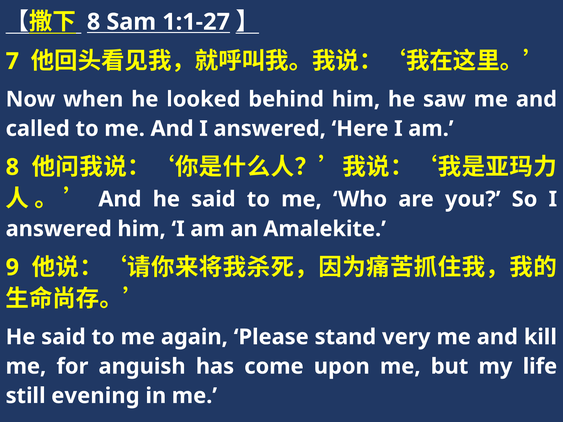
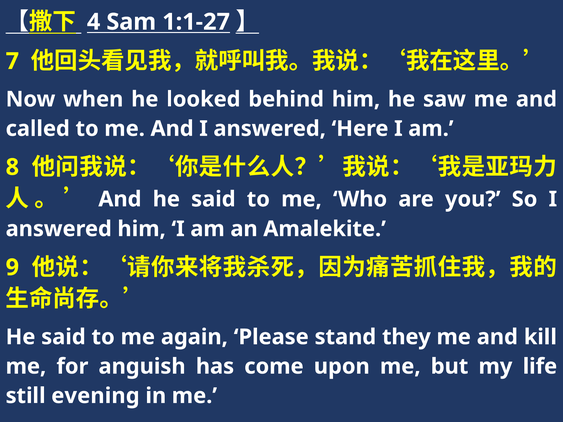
8 at (94, 22): 8 -> 4
very: very -> they
